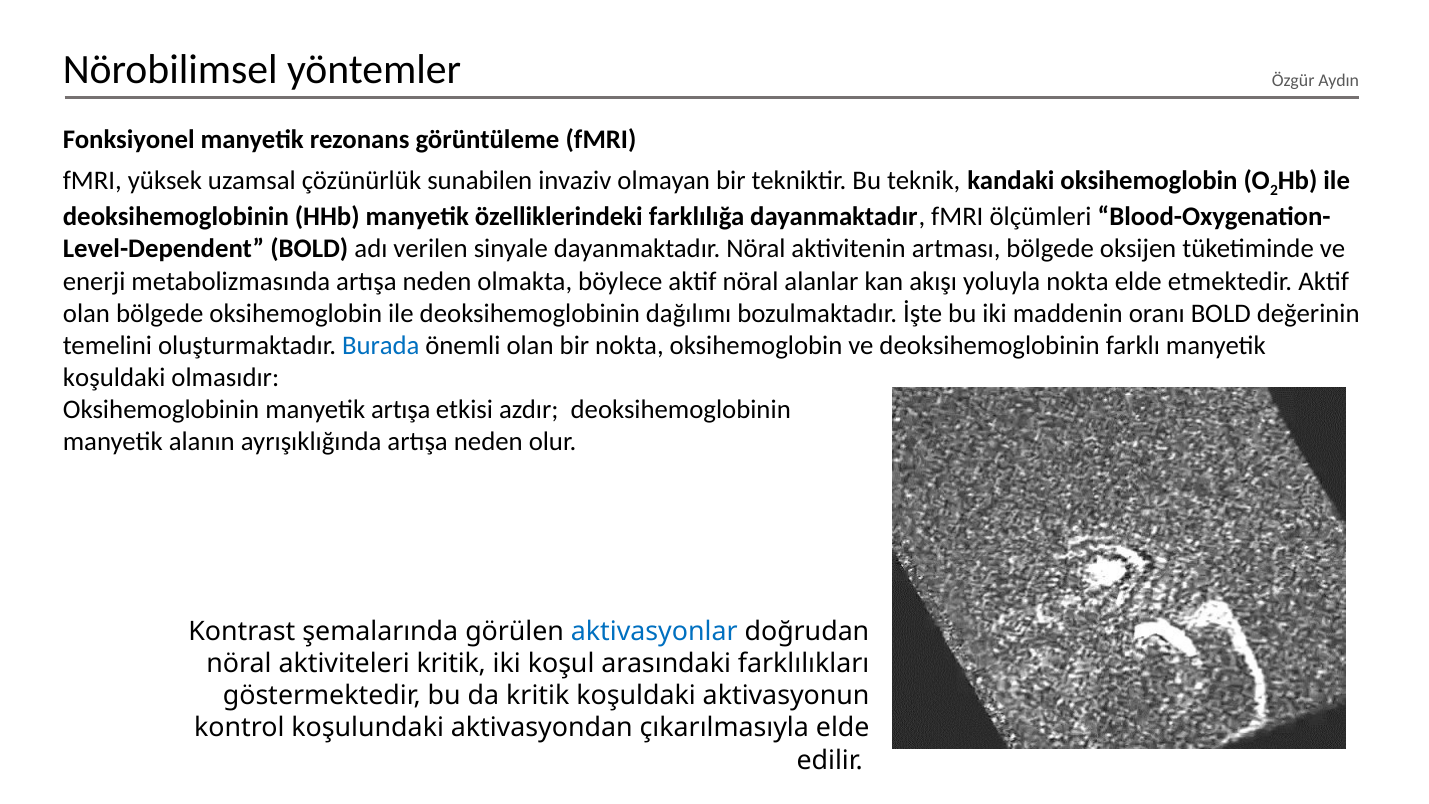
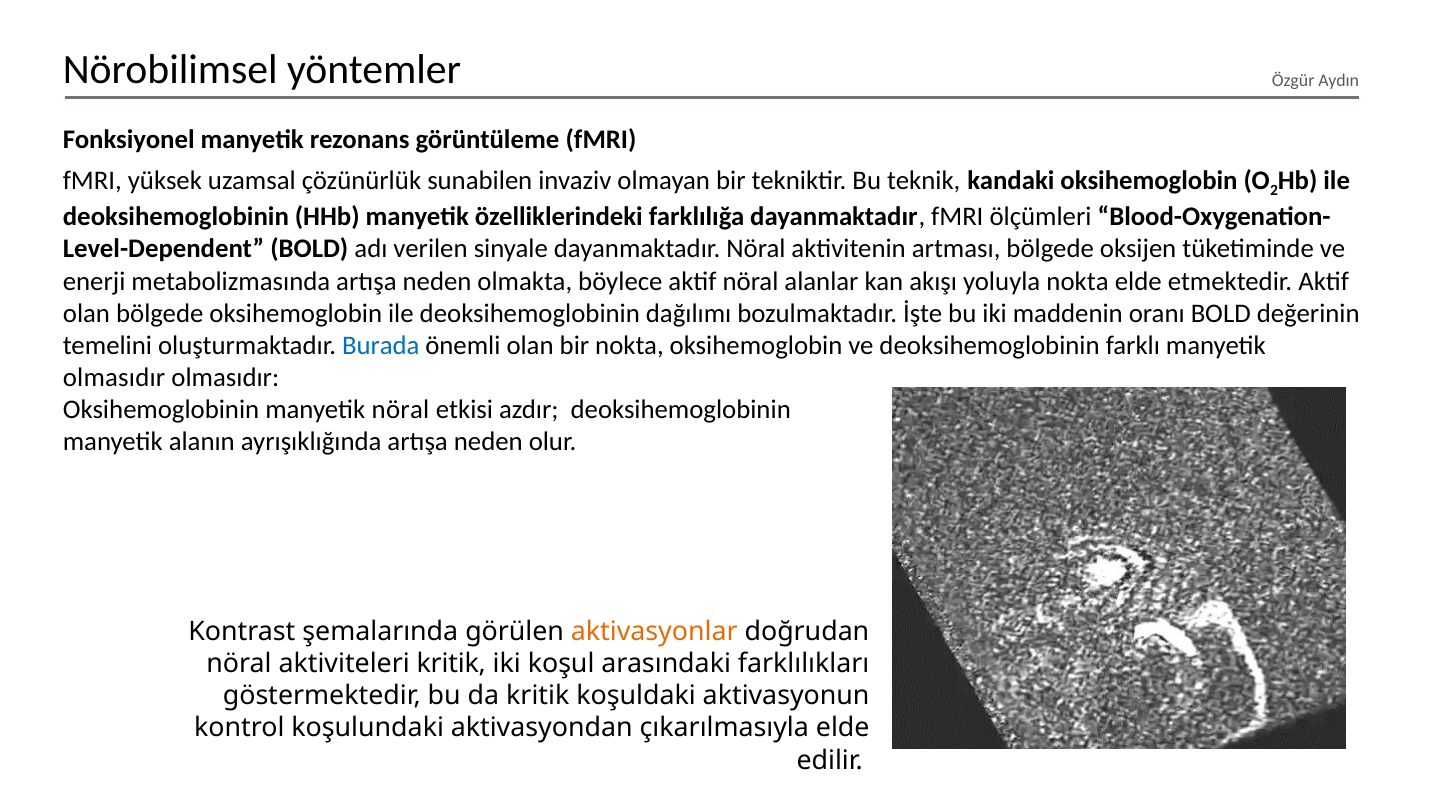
koşuldaki at (114, 378): koşuldaki -> olmasıdır
manyetik artışa: artışa -> nöral
aktivasyonlar colour: blue -> orange
